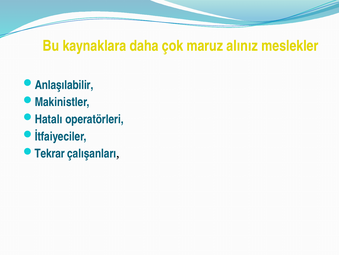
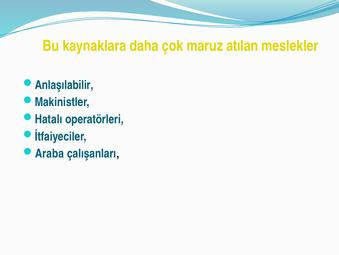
alınız: alınız -> atılan
Tekrar: Tekrar -> Araba
